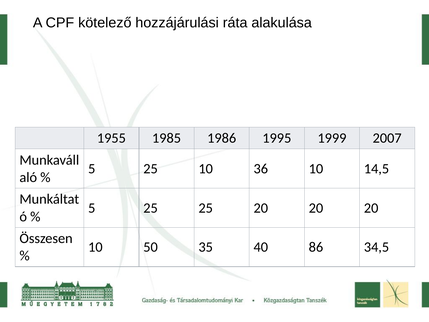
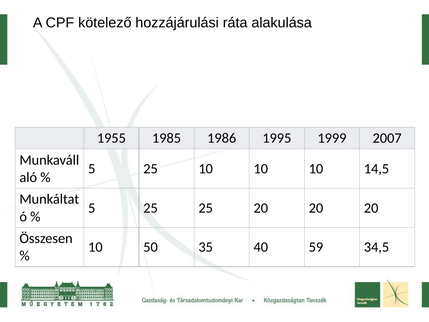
25 10 36: 36 -> 10
86: 86 -> 59
